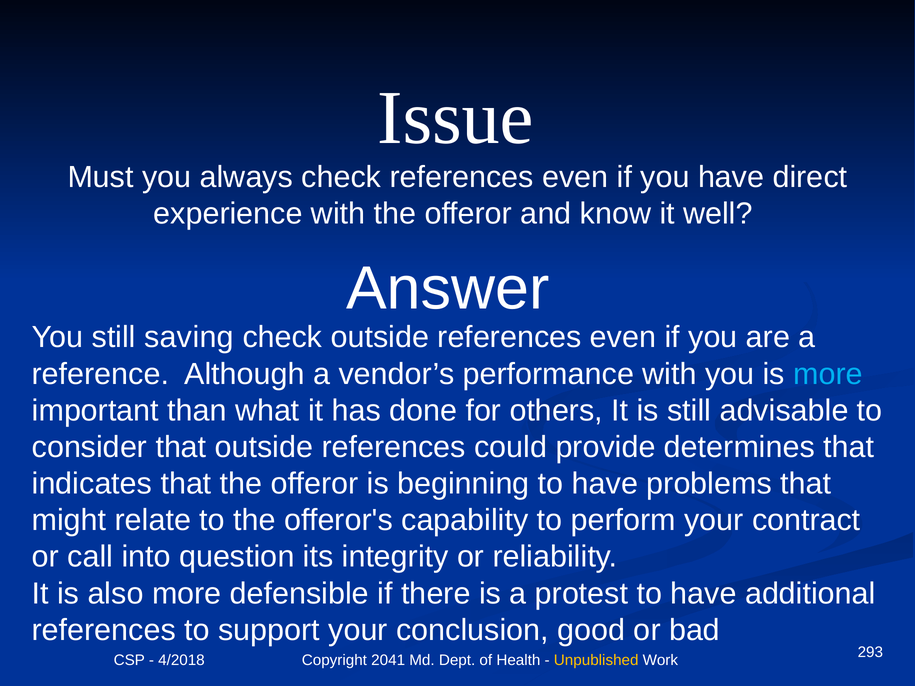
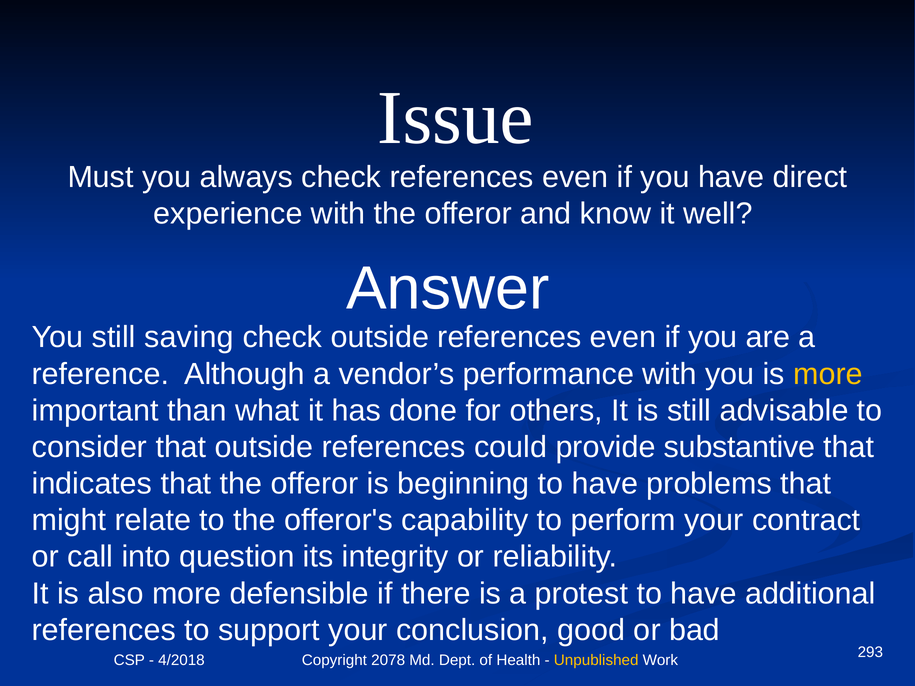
more at (828, 374) colour: light blue -> yellow
determines: determines -> substantive
2041: 2041 -> 2078
